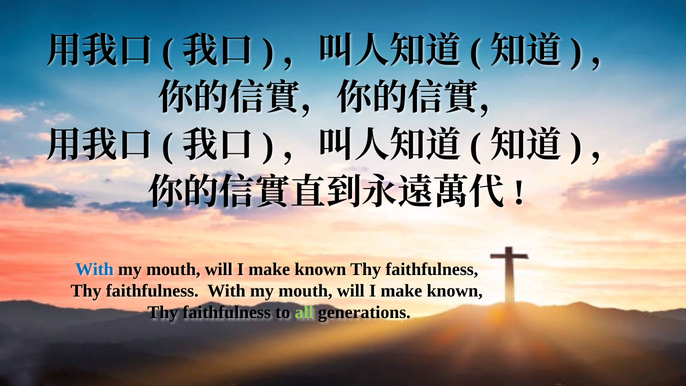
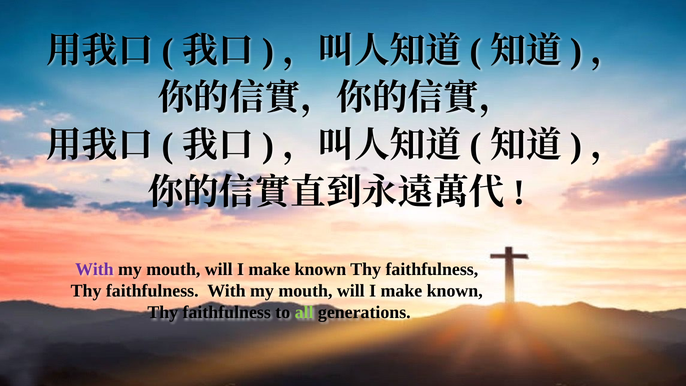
With at (94, 269) colour: blue -> purple
